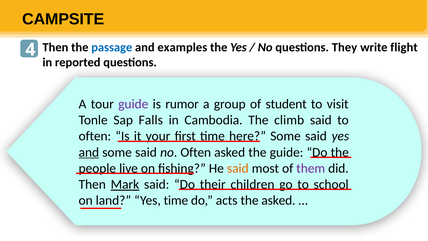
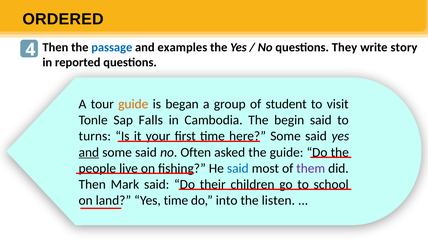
CAMPSITE: CAMPSITE -> ORDERED
flight: flight -> story
guide at (133, 104) colour: purple -> orange
rumor: rumor -> began
climb: climb -> begin
often at (95, 136): often -> turns
said at (238, 168) colour: orange -> blue
Mark underline: present -> none
acts: acts -> into
the asked: asked -> listen
